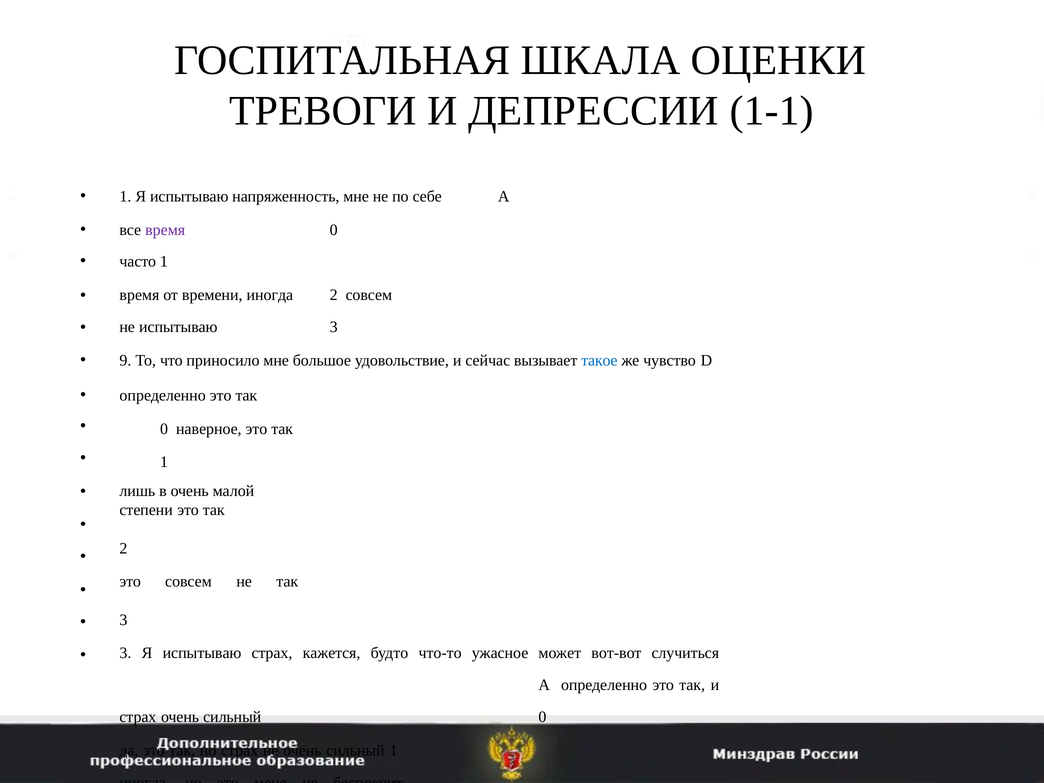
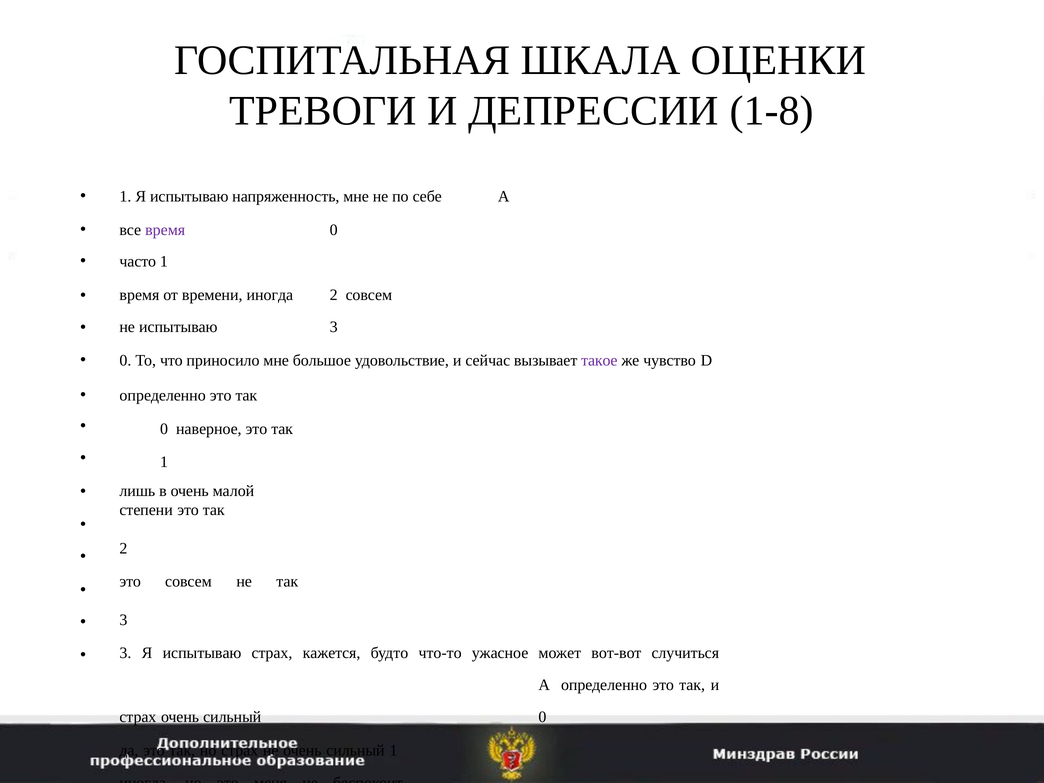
1-1: 1-1 -> 1-8
9 at (125, 360): 9 -> 0
такое colour: blue -> purple
